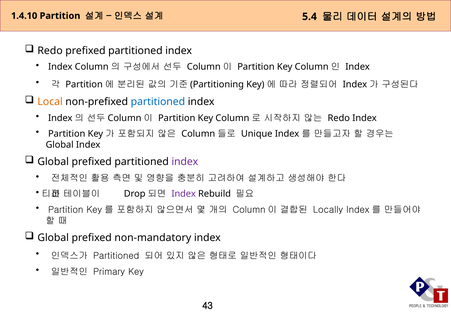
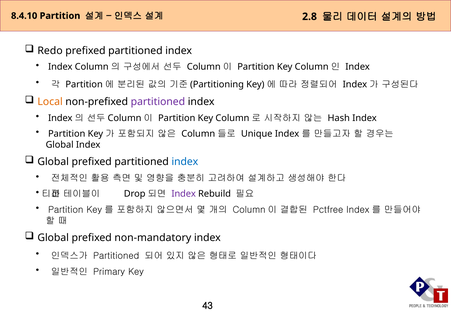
1.4.10: 1.4.10 -> 8.4.10
5.4: 5.4 -> 2.8
partitioned at (158, 102) colour: blue -> purple
Redo at (339, 118): Redo -> Hash
index at (185, 162) colour: purple -> blue
Locally: Locally -> Pctfree
